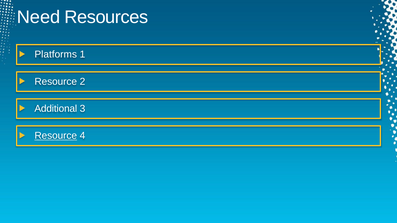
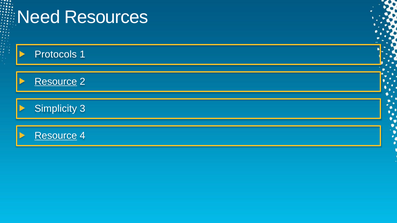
Platforms: Platforms -> Protocols
Resource at (56, 82) underline: none -> present
Additional: Additional -> Simplicity
